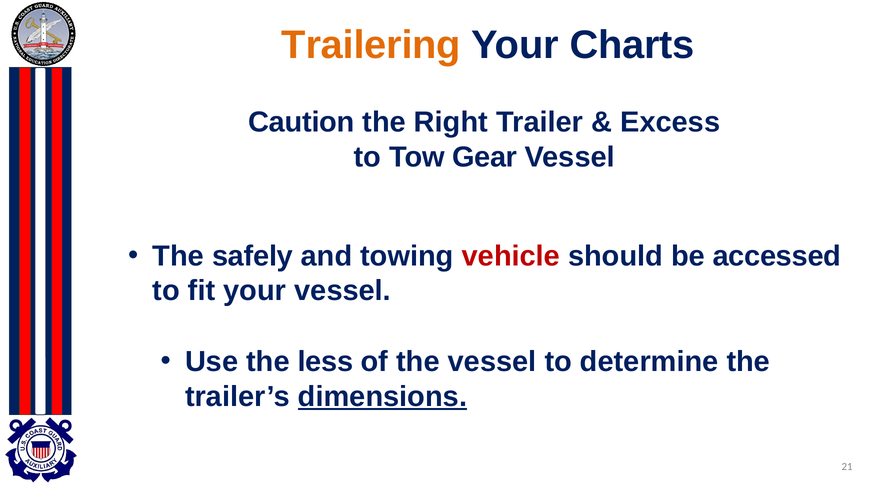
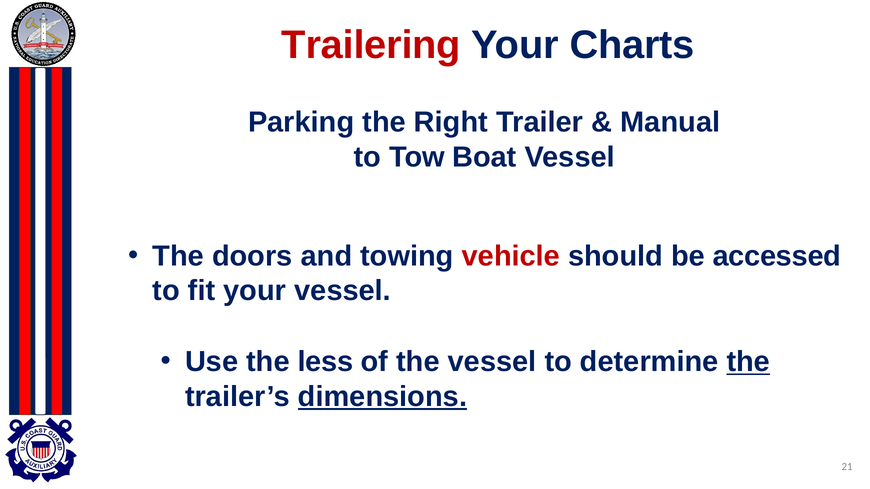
Trailering colour: orange -> red
Caution: Caution -> Parking
Excess: Excess -> Manual
Gear: Gear -> Boat
safely: safely -> doors
the at (748, 362) underline: none -> present
